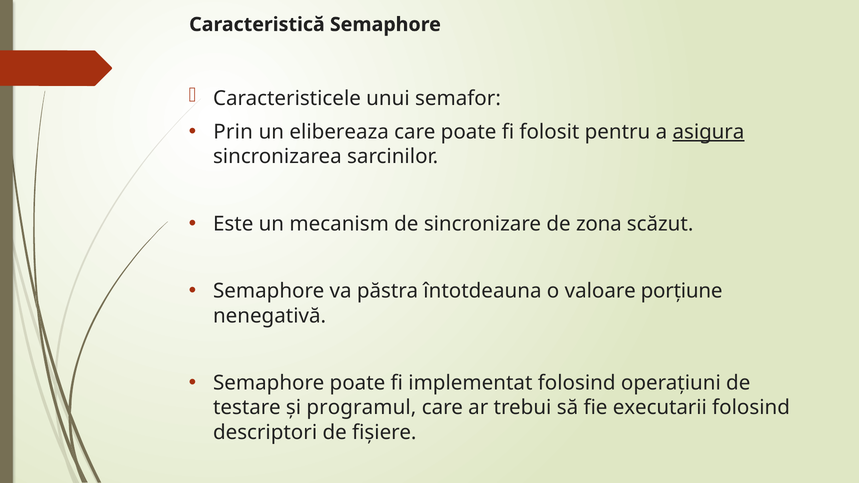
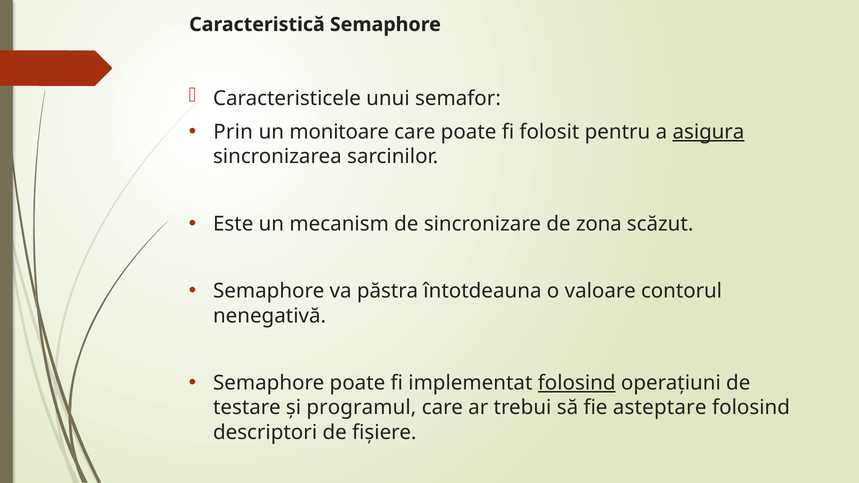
elibereaza: elibereaza -> monitoare
porțiune: porțiune -> contorul
folosind at (577, 383) underline: none -> present
executarii: executarii -> asteptare
